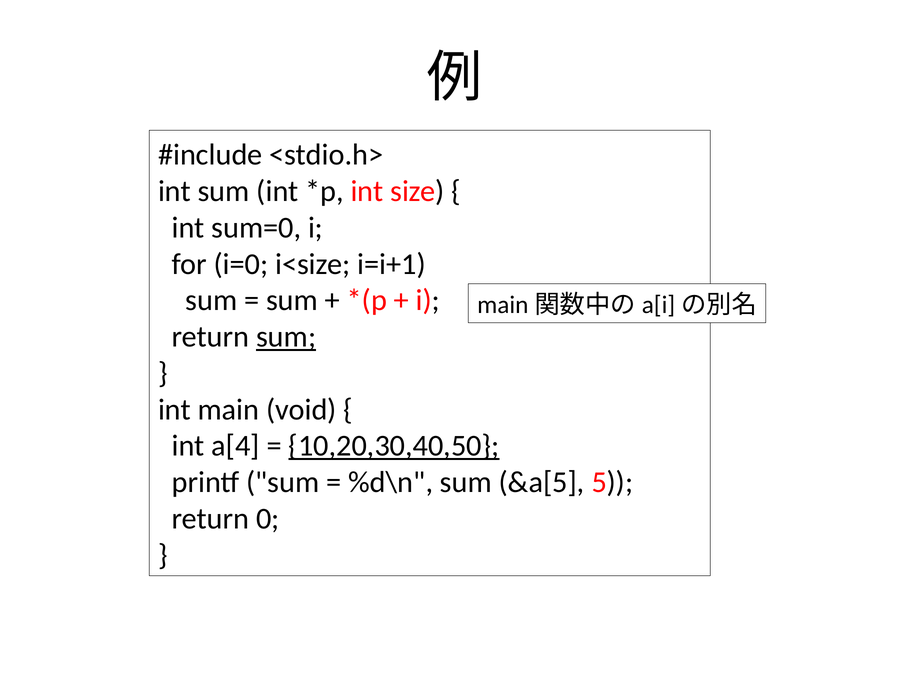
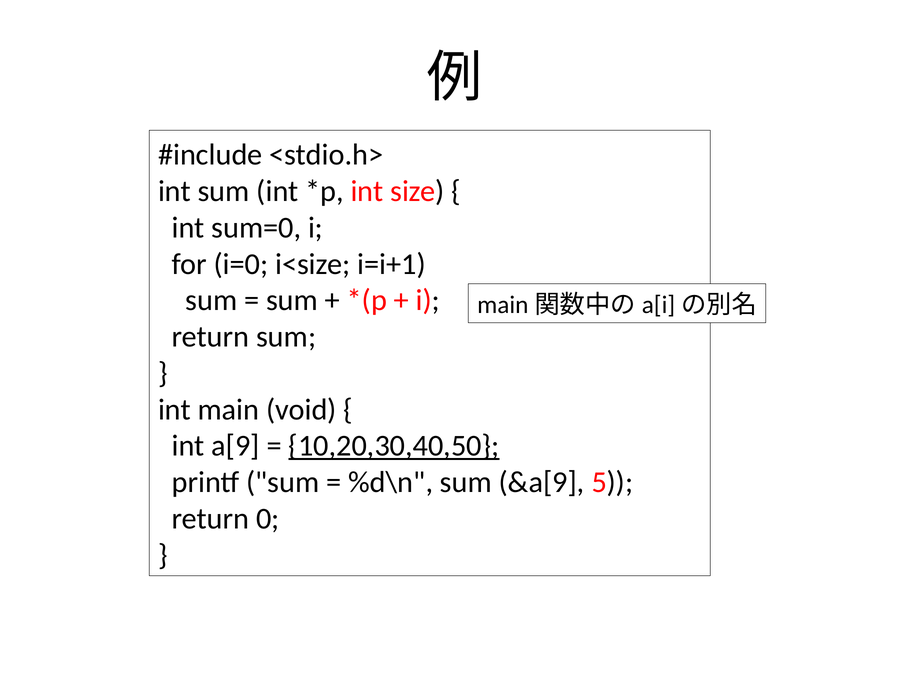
sum at (286, 337) underline: present -> none
a[4: a[4 -> a[9
&a[5: &a[5 -> &a[9
